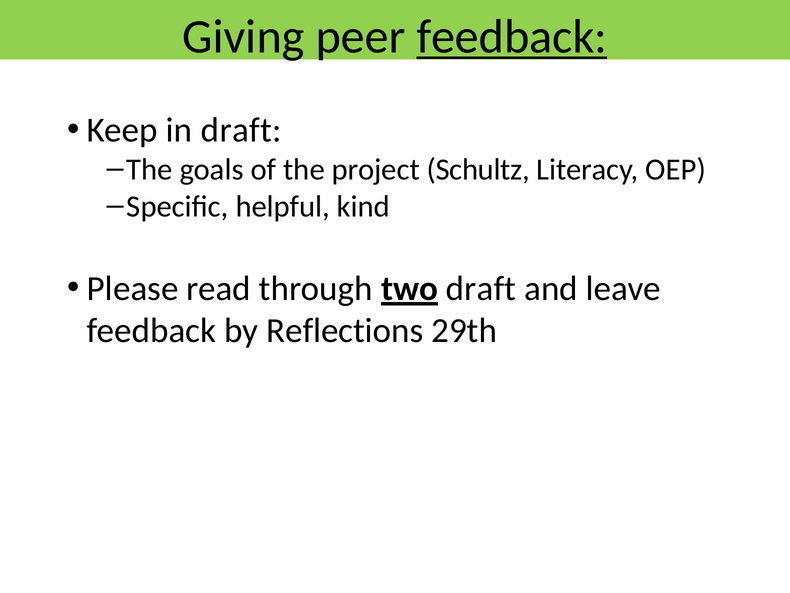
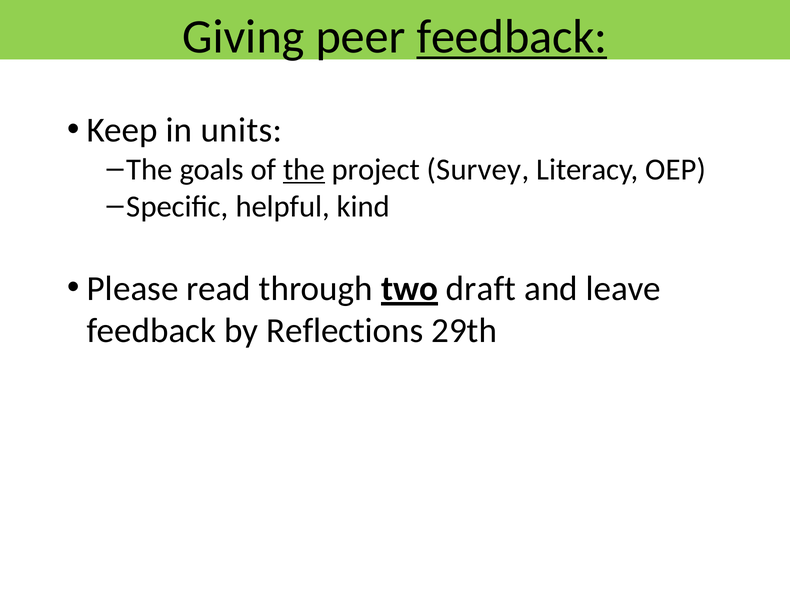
in draft: draft -> units
the at (304, 169) underline: none -> present
Schultz: Schultz -> Survey
